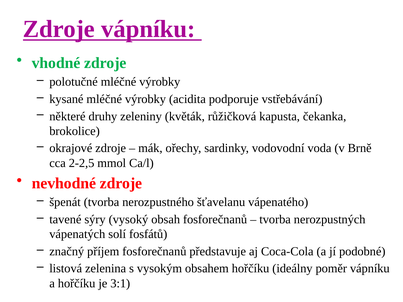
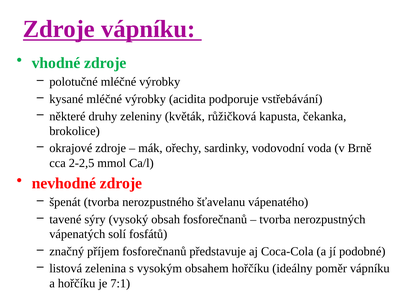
3:1: 3:1 -> 7:1
